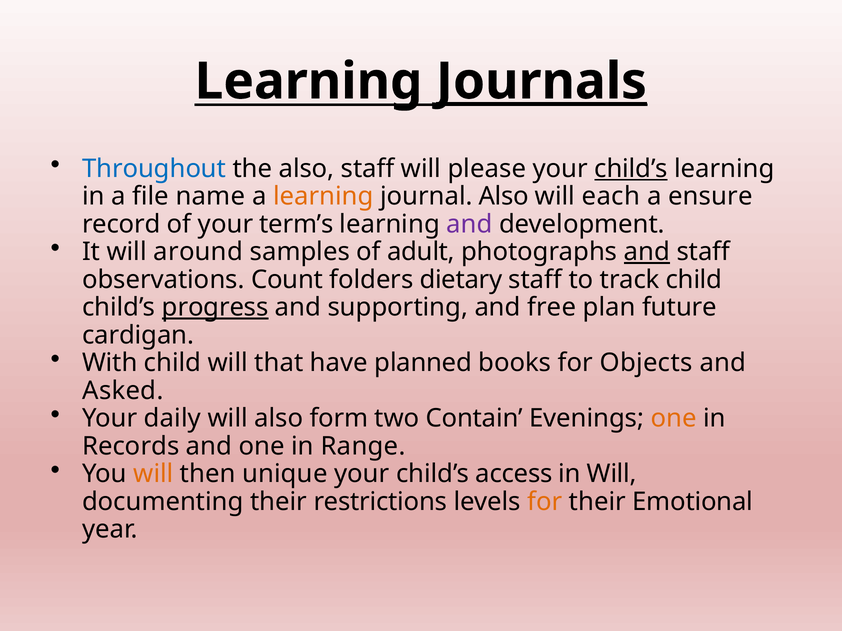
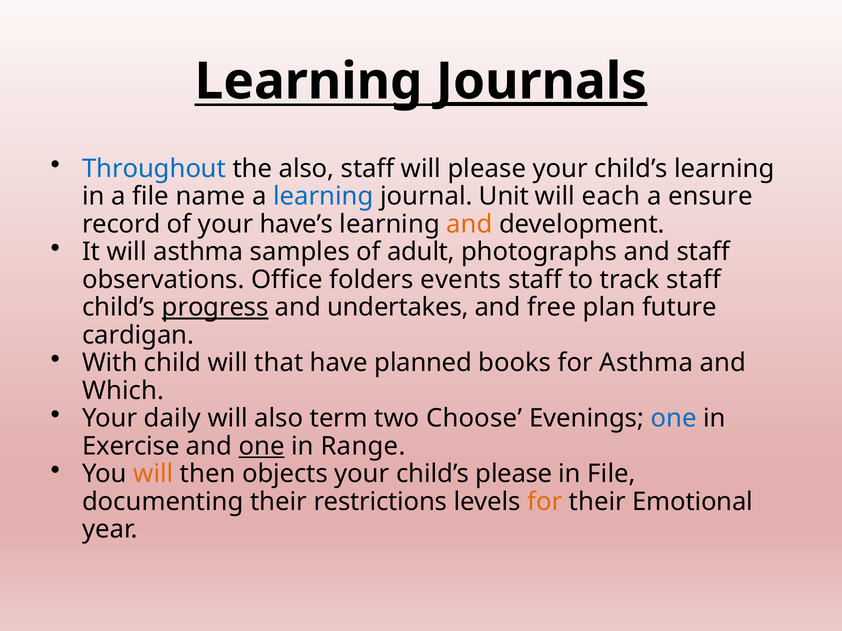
child’s at (631, 169) underline: present -> none
learning at (323, 197) colour: orange -> blue
journal Also: Also -> Unit
term’s: term’s -> have’s
and at (469, 224) colour: purple -> orange
will around: around -> asthma
and at (647, 252) underline: present -> none
Count: Count -> Office
dietary: dietary -> events
track child: child -> staff
supporting: supporting -> undertakes
for Objects: Objects -> Asthma
Asked: Asked -> Which
form: form -> term
Contain: Contain -> Choose
one at (674, 419) colour: orange -> blue
Records: Records -> Exercise
one at (262, 447) underline: none -> present
unique: unique -> objects
child’s access: access -> please
in Will: Will -> File
